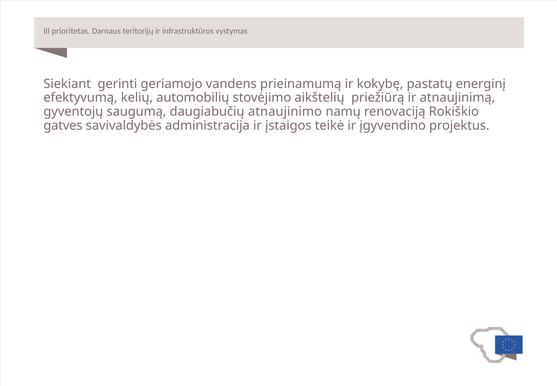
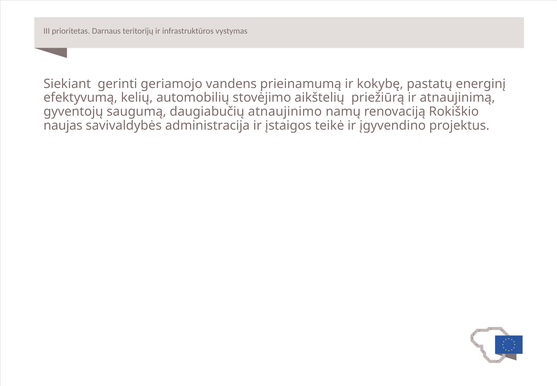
gatves: gatves -> naujas
